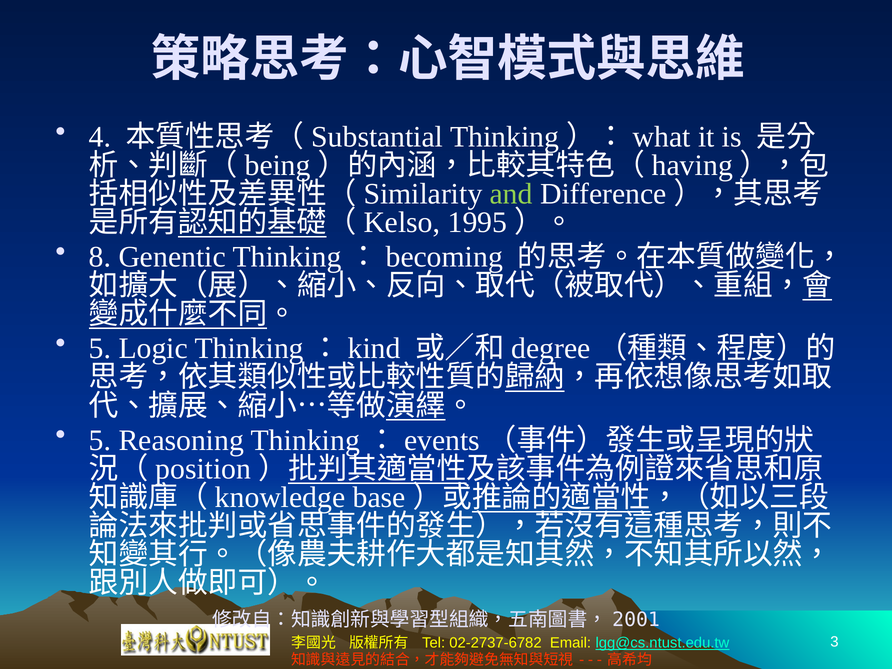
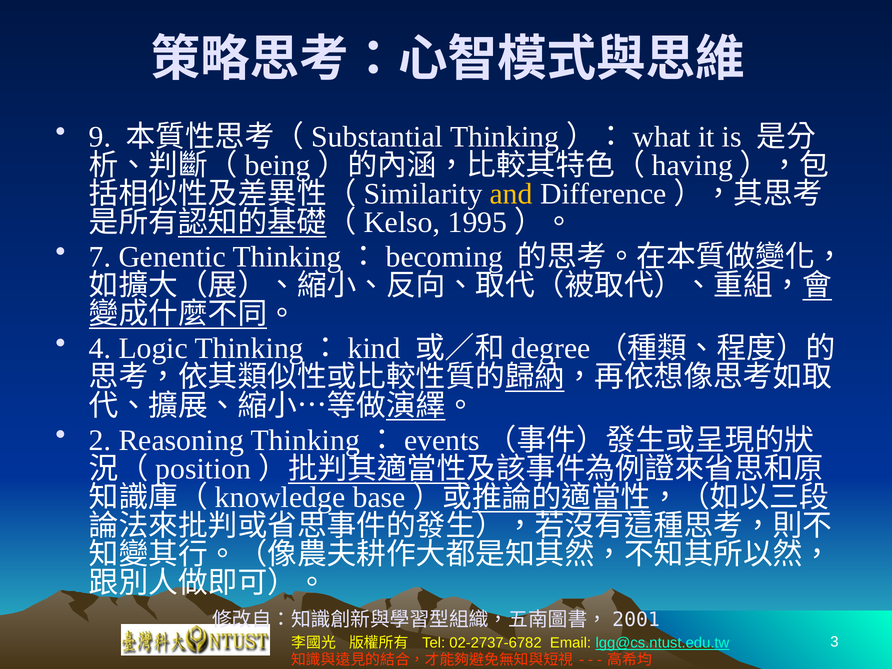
4: 4 -> 9
and colour: light green -> yellow
8: 8 -> 7
5 at (100, 349): 5 -> 4
5 at (100, 440): 5 -> 2
